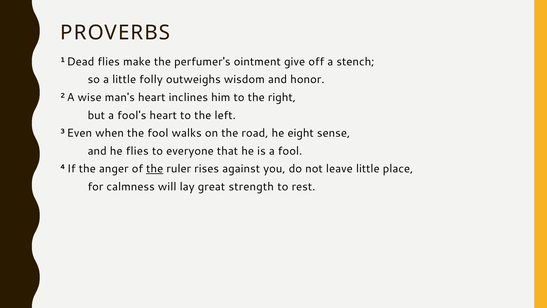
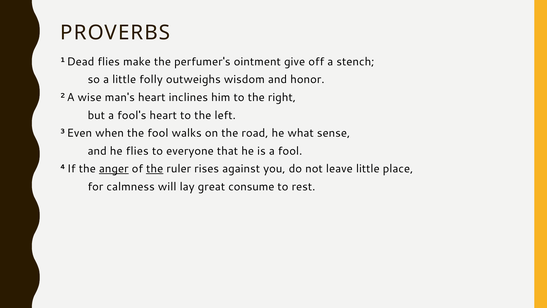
eight: eight -> what
anger underline: none -> present
strength: strength -> consume
